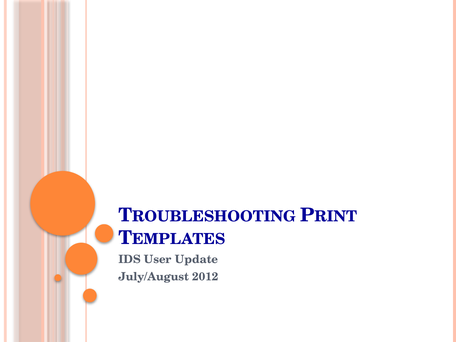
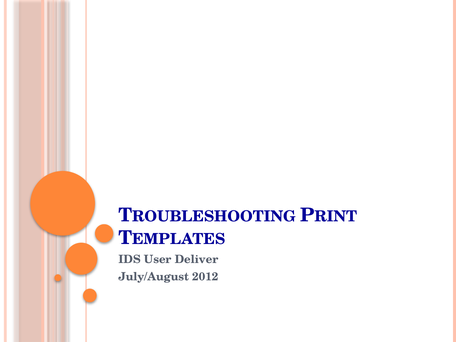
Update: Update -> Deliver
